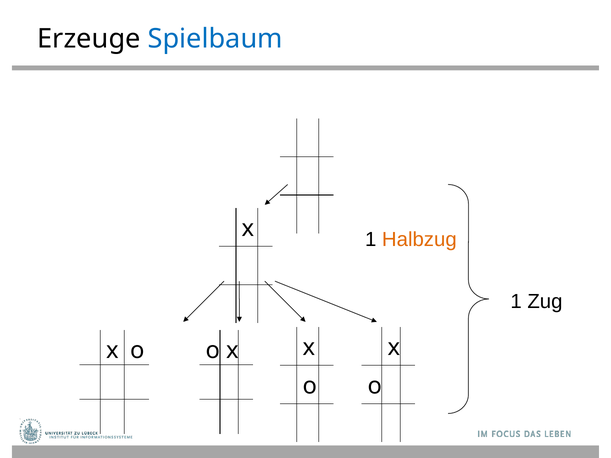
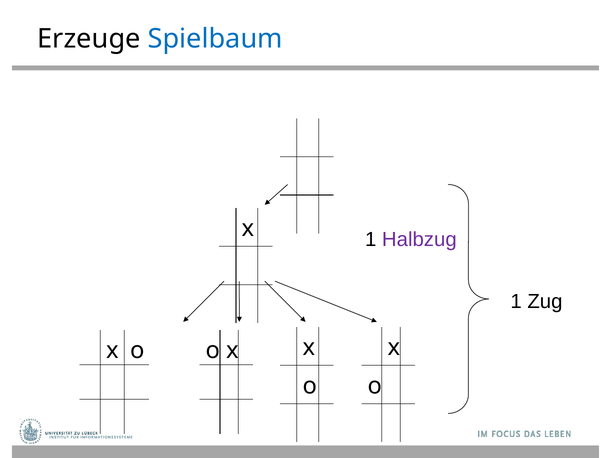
Halbzug colour: orange -> purple
